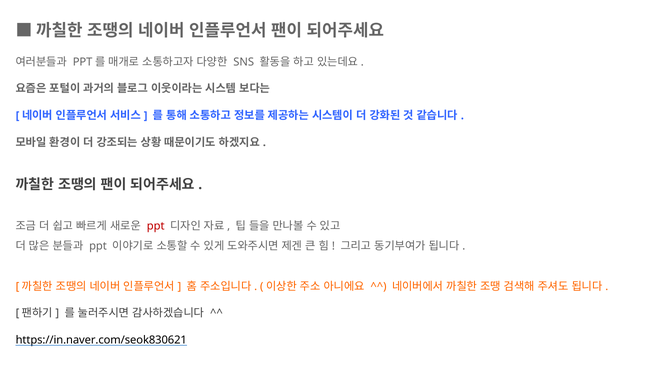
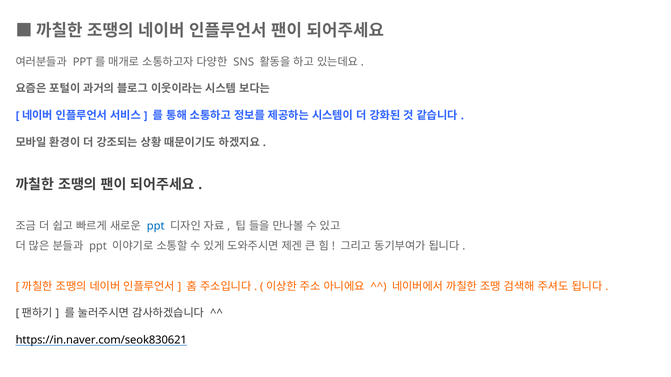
ppt at (156, 226) colour: red -> blue
